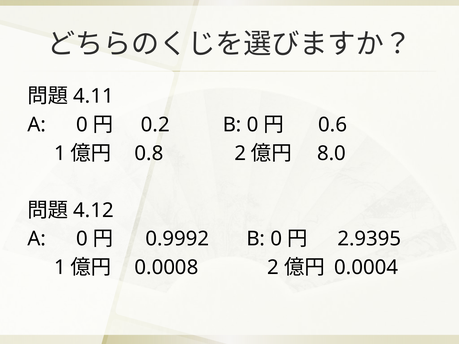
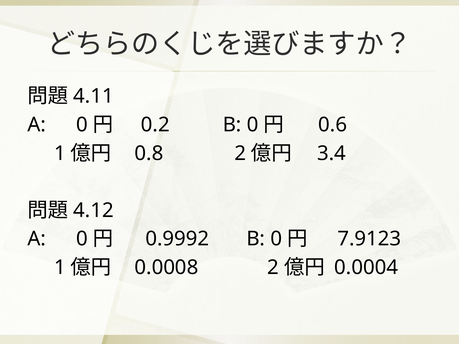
8.0: 8.0 -> 3.4
2.9395: 2.9395 -> 7.9123
